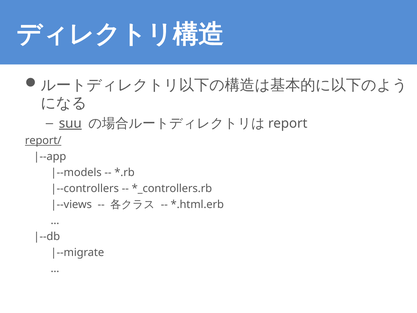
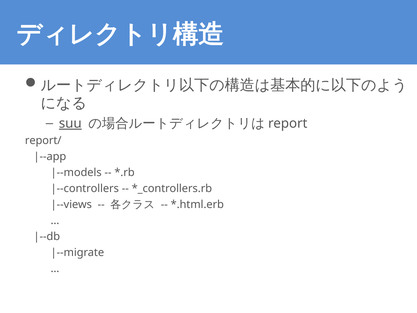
report/ underline: present -> none
